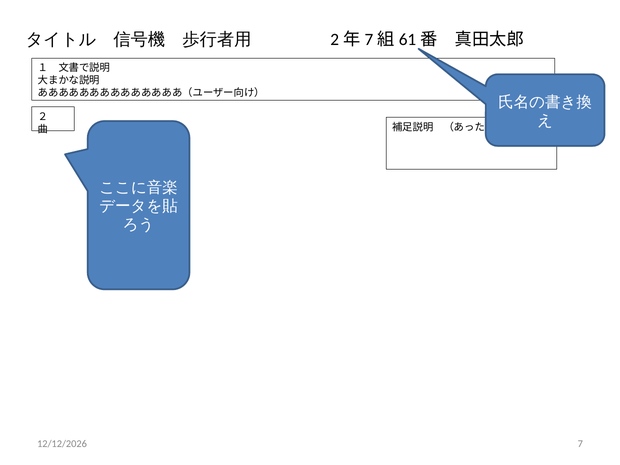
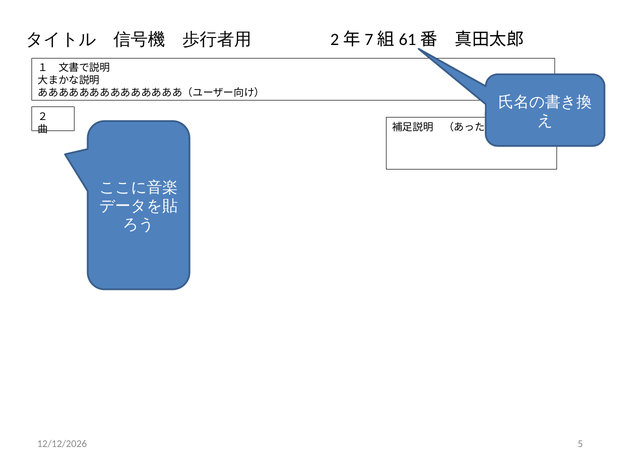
7: 7 -> 5
